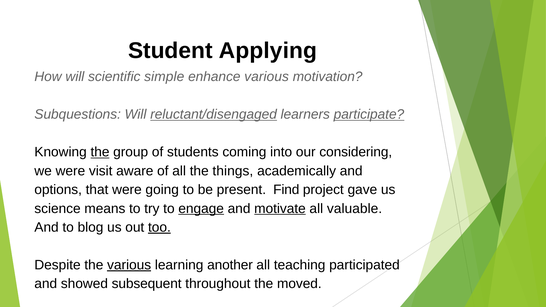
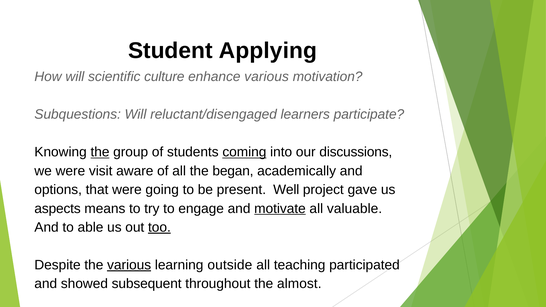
simple: simple -> culture
reluctant/disengaged underline: present -> none
participate underline: present -> none
coming underline: none -> present
considering: considering -> discussions
things: things -> began
Find: Find -> Well
science: science -> aspects
engage underline: present -> none
blog: blog -> able
another: another -> outside
moved: moved -> almost
